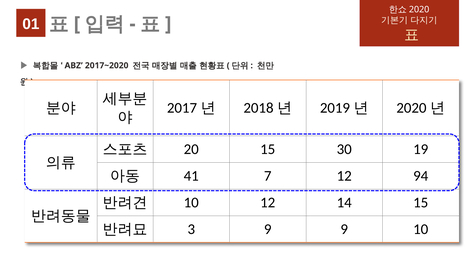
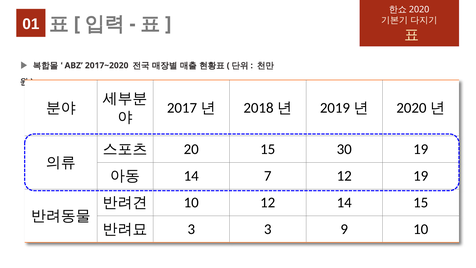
41 at (191, 176): 41 -> 14
12 94: 94 -> 19
3 9: 9 -> 3
